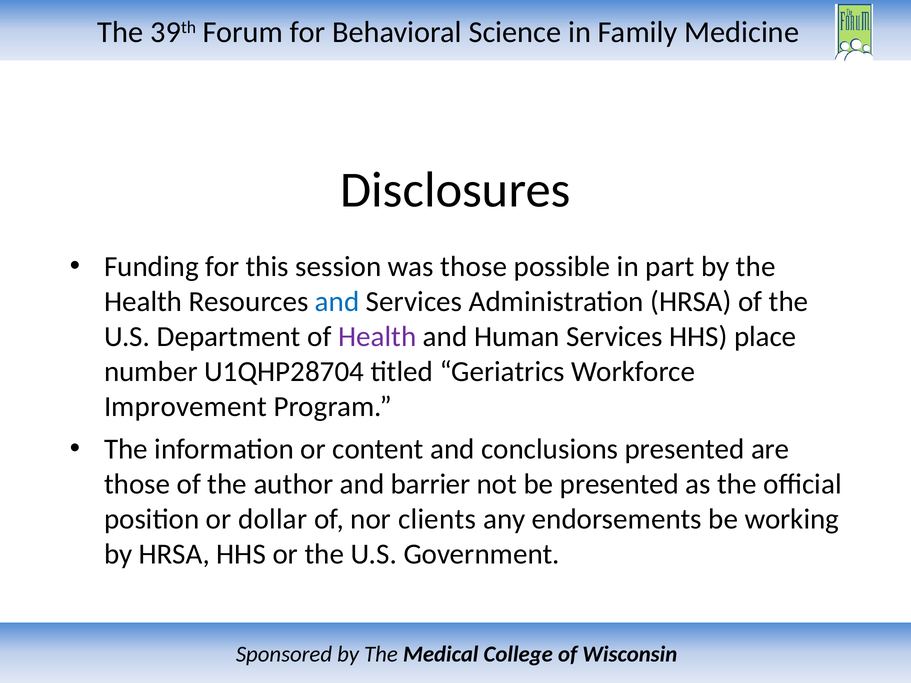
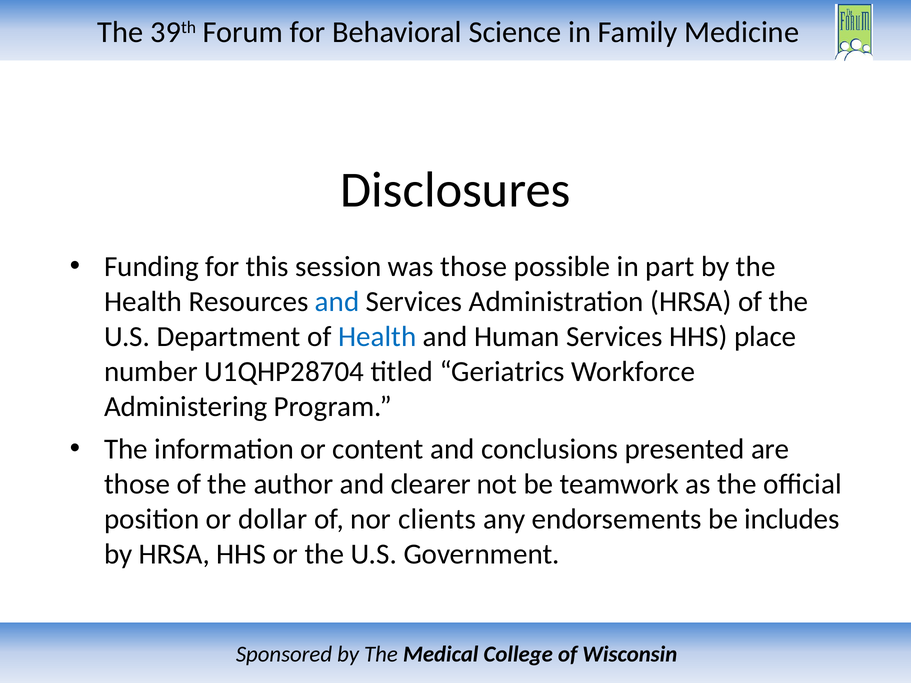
Health at (377, 337) colour: purple -> blue
Improvement: Improvement -> Administering
barrier: barrier -> clearer
be presented: presented -> teamwork
working: working -> includes
